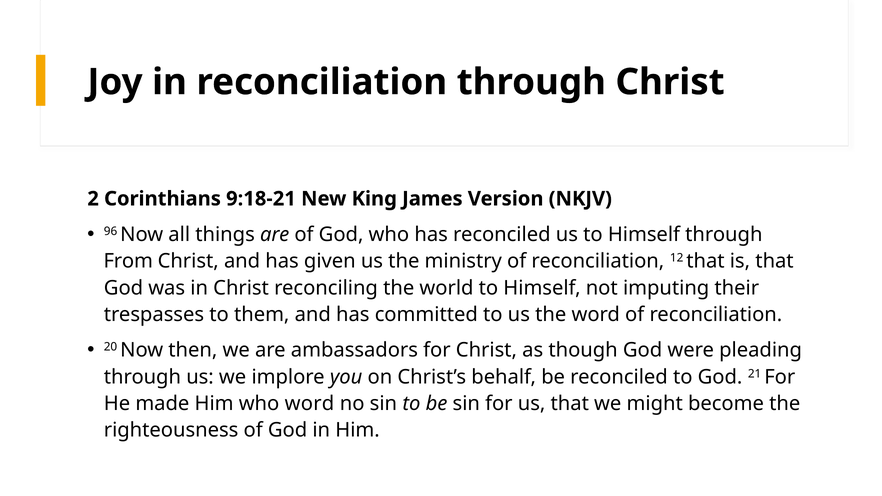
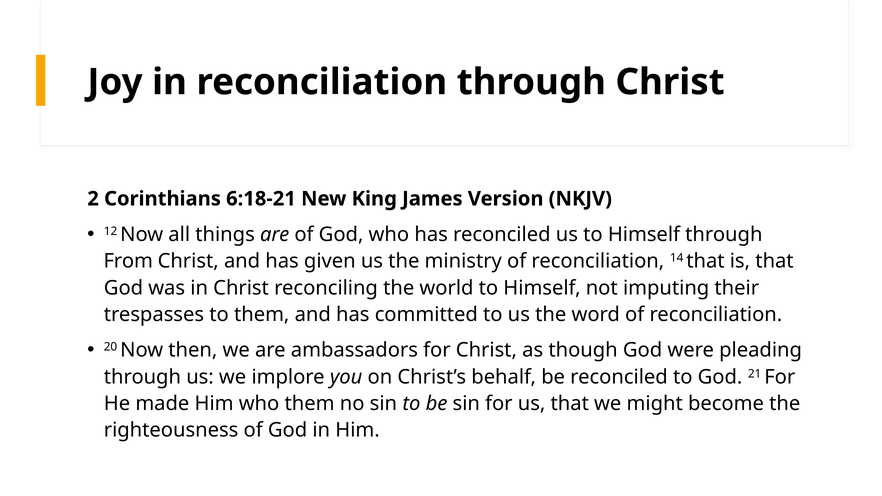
9:18-21: 9:18-21 -> 6:18-21
96: 96 -> 12
12: 12 -> 14
who word: word -> them
